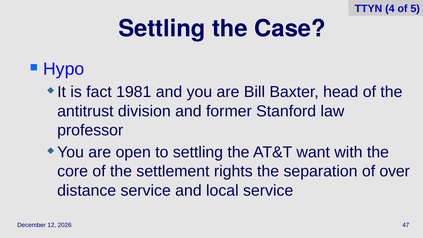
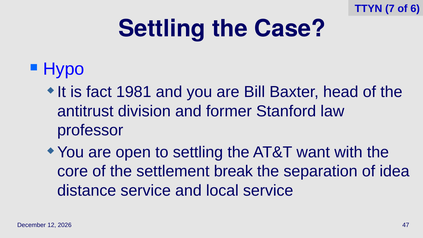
4: 4 -> 7
5: 5 -> 6
rights: rights -> break
over: over -> idea
